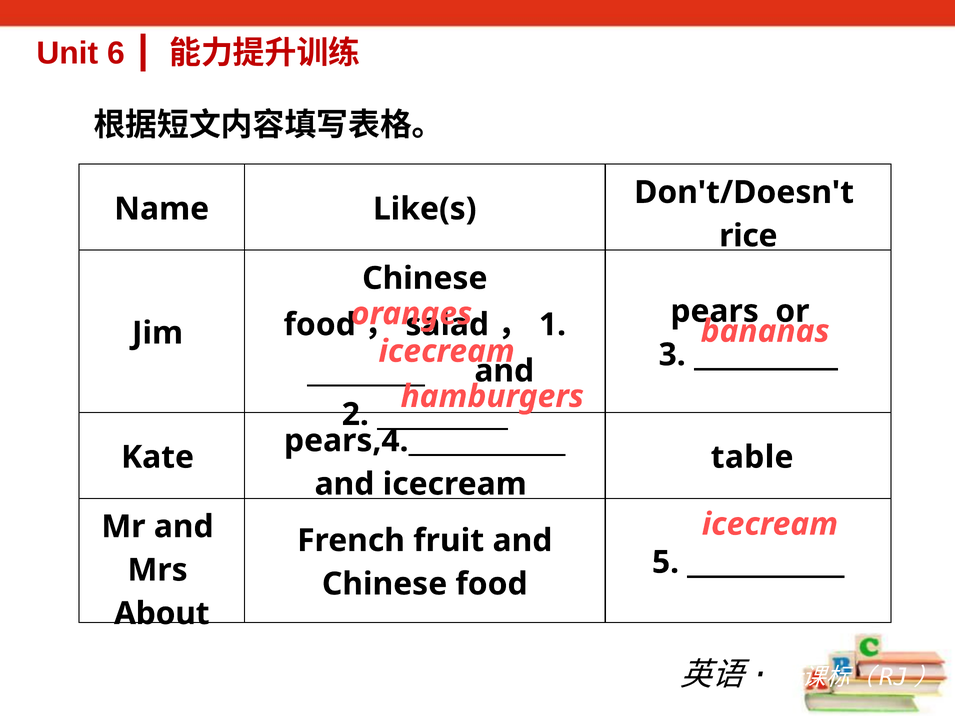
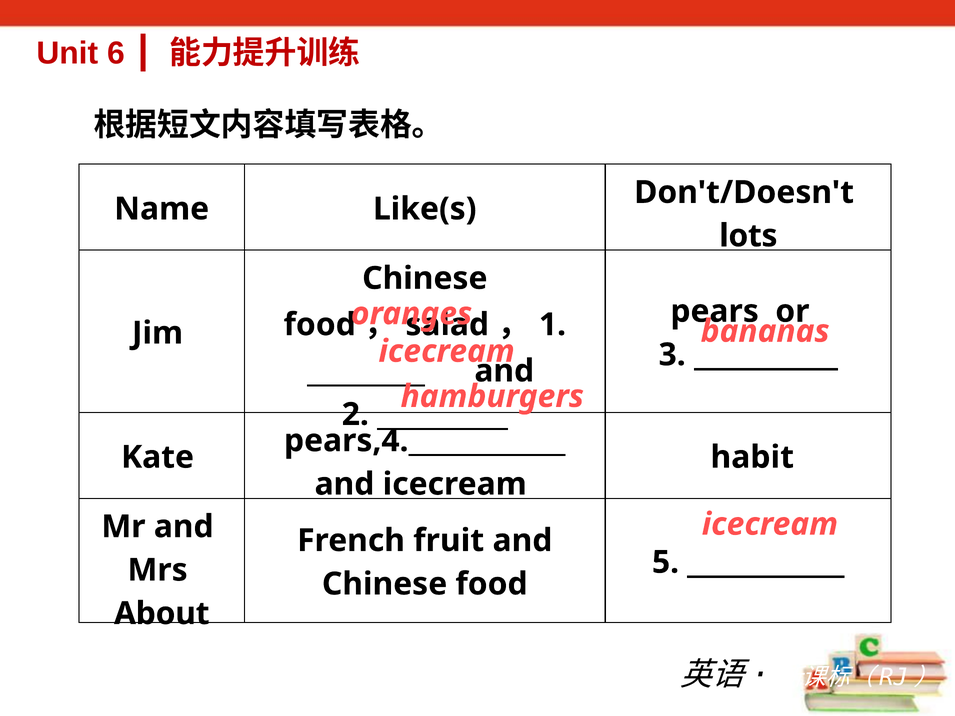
rice: rice -> lots
table: table -> habit
